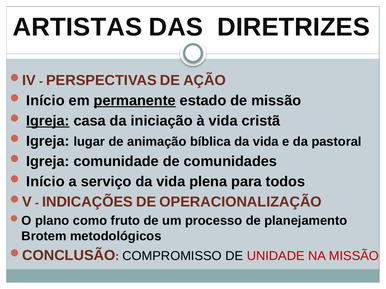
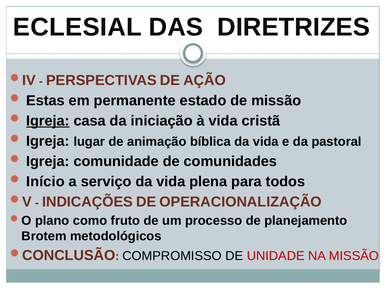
ARTISTAS: ARTISTAS -> ECLESIAL
Início at (45, 101): Início -> Estas
permanente underline: present -> none
